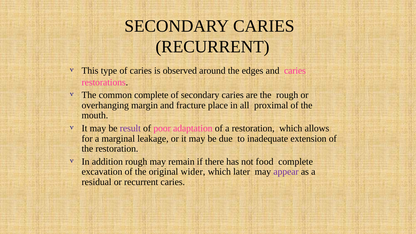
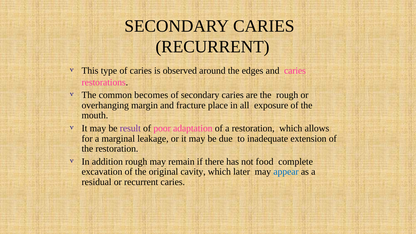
common complete: complete -> becomes
proximal: proximal -> exposure
wider: wider -> cavity
appear colour: purple -> blue
